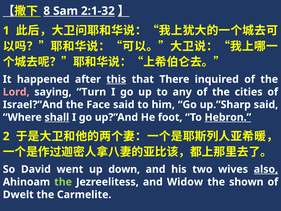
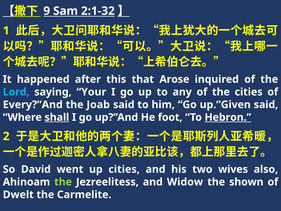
8: 8 -> 9
this underline: present -> none
There: There -> Arose
Lord colour: pink -> light blue
Turn: Turn -> Your
Israel?”And: Israel?”And -> Every?”And
Face: Face -> Joab
up.”Sharp: up.”Sharp -> up.”Given
up down: down -> cities
also underline: present -> none
